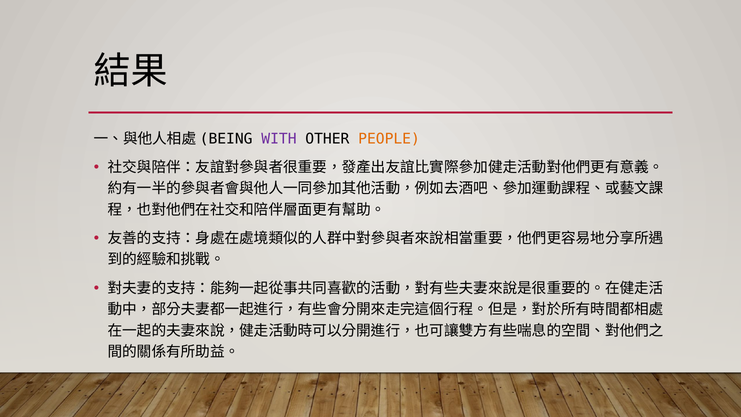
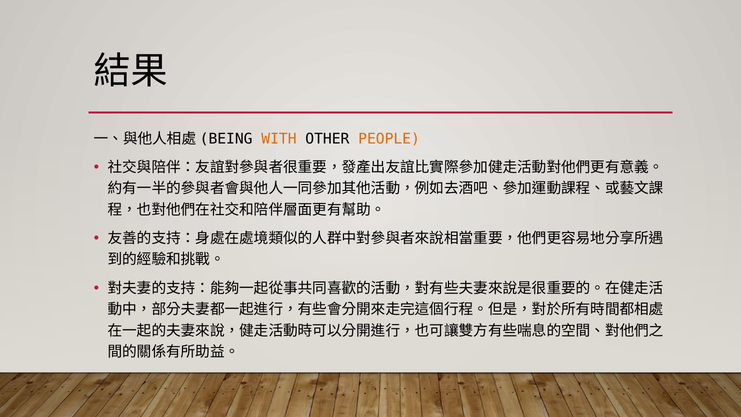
WITH colour: purple -> orange
